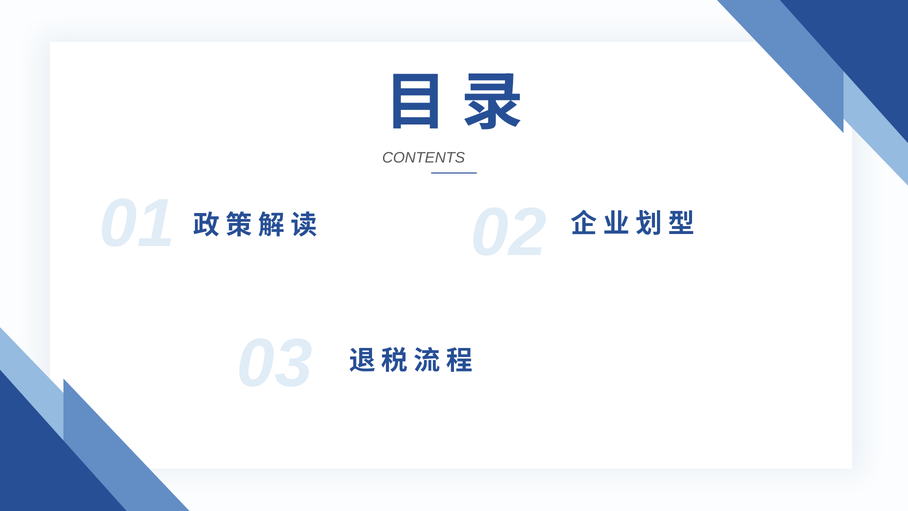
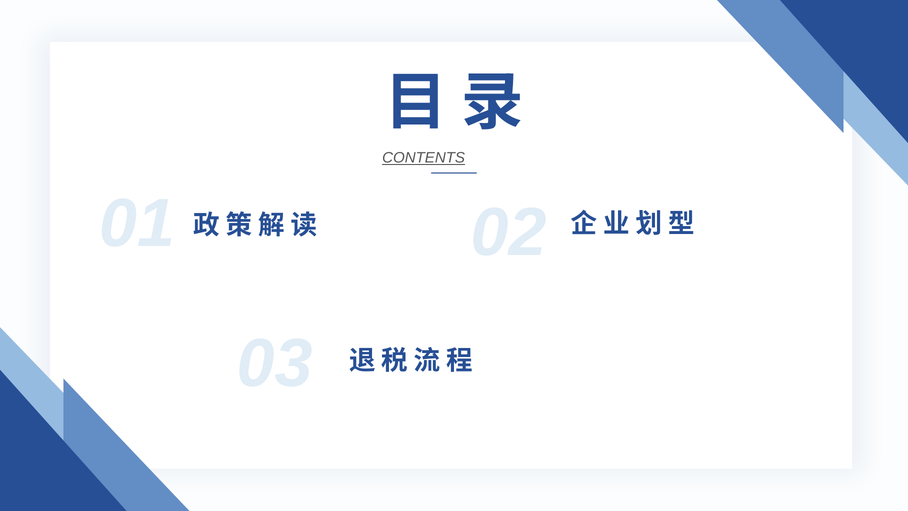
CONTENTS underline: none -> present
